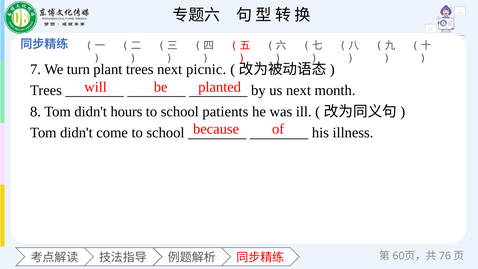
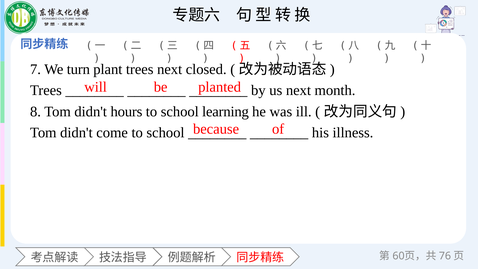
picnic: picnic -> closed
patients: patients -> learning
